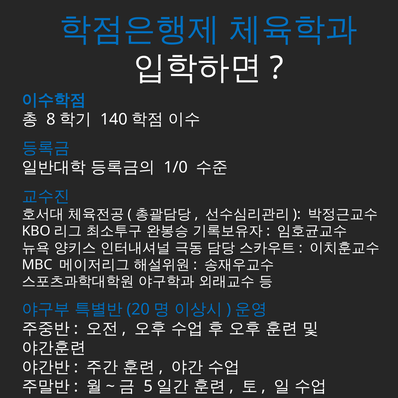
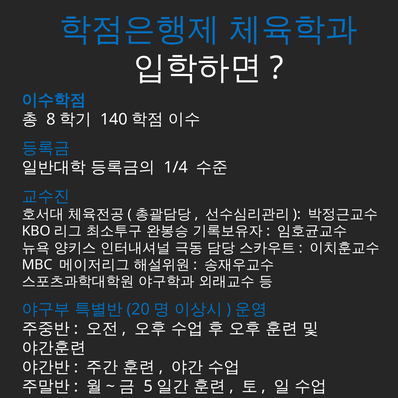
1/0: 1/0 -> 1/4
